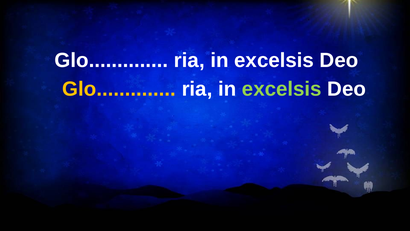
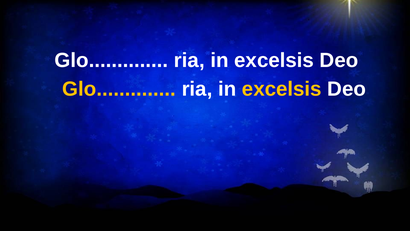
excelsis at (282, 89) colour: light green -> yellow
